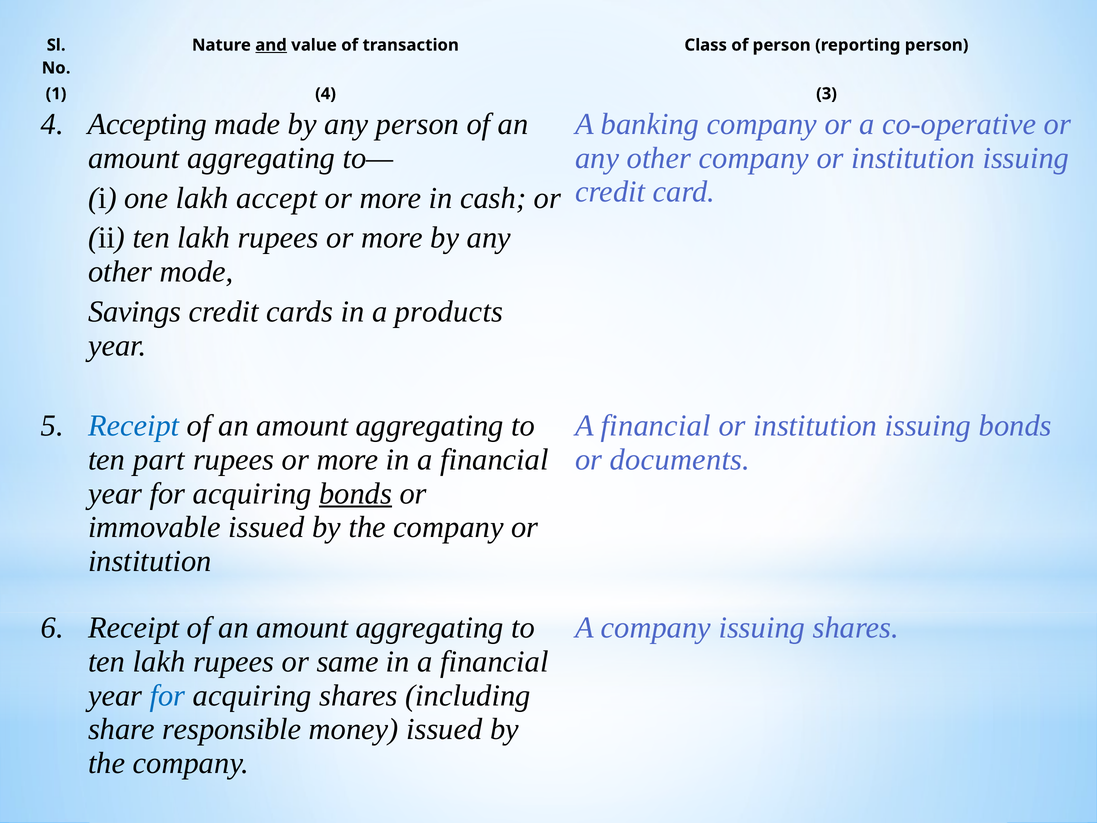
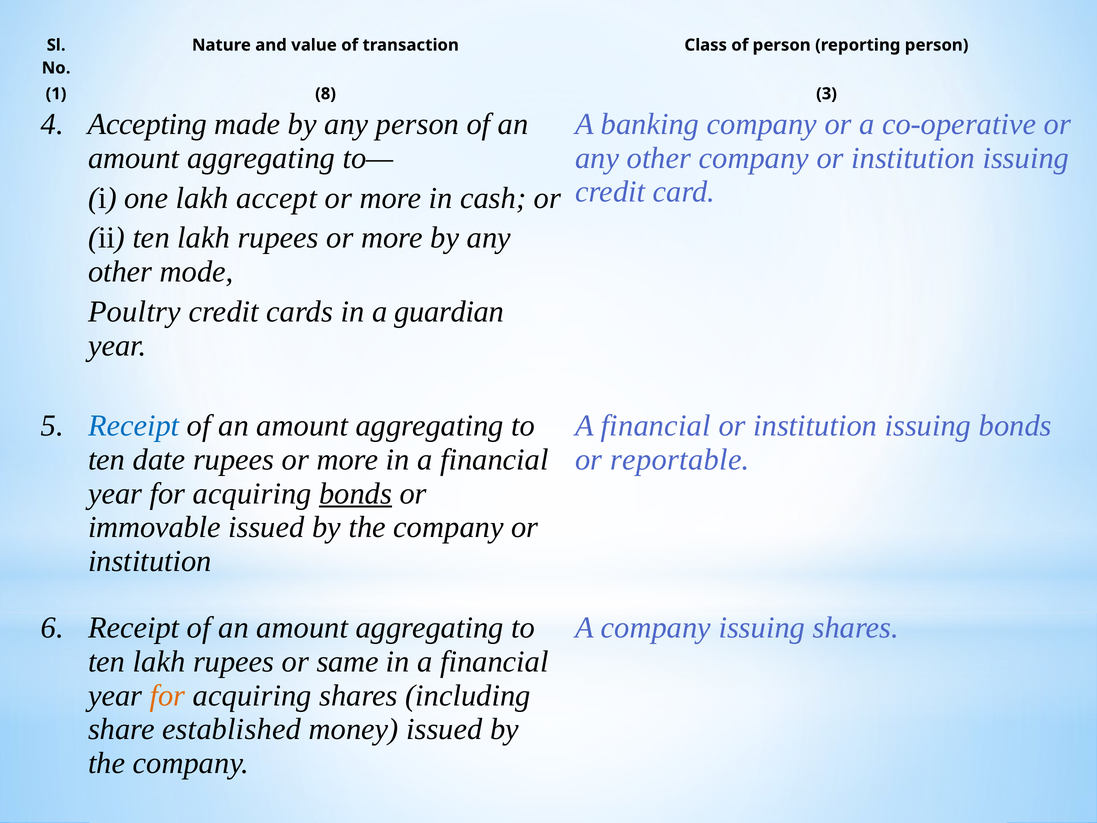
and underline: present -> none
1 4: 4 -> 8
Savings: Savings -> Poultry
products: products -> guardian
part: part -> date
documents: documents -> reportable
for at (168, 695) colour: blue -> orange
responsible: responsible -> established
